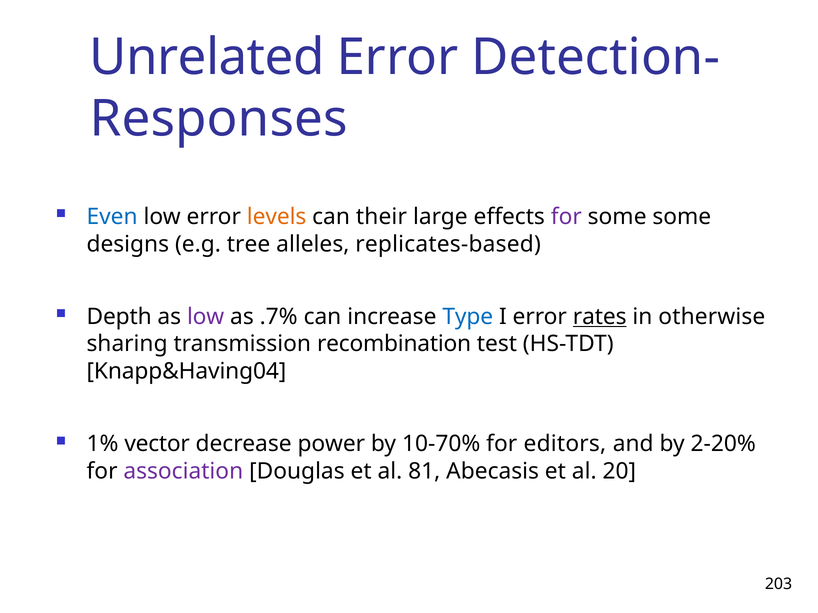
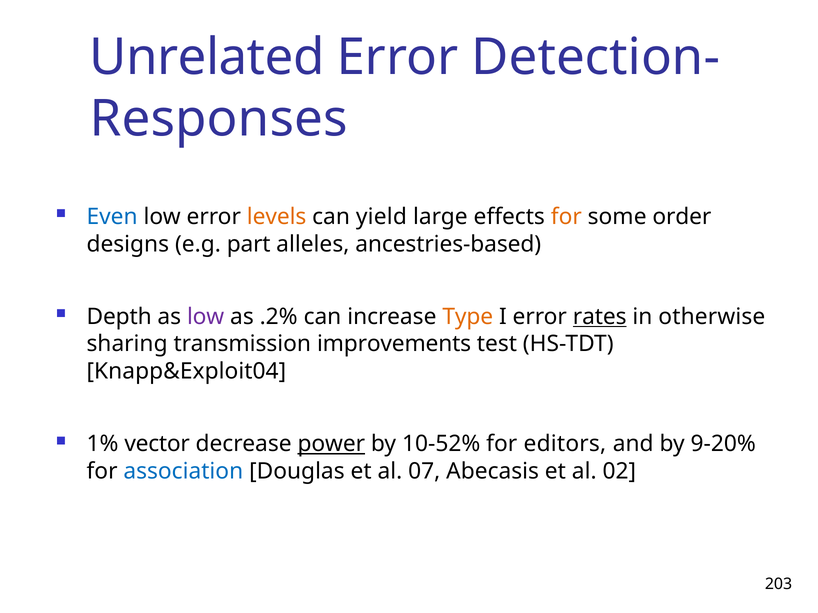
their: their -> yield
for at (566, 217) colour: purple -> orange
some some: some -> order
tree: tree -> part
replicates-based: replicates-based -> ancestries-based
.7%: .7% -> .2%
Type colour: blue -> orange
recombination: recombination -> improvements
Knapp&Having04: Knapp&Having04 -> Knapp&Exploit04
power underline: none -> present
10-70%: 10-70% -> 10-52%
2-20%: 2-20% -> 9-20%
association colour: purple -> blue
81: 81 -> 07
20: 20 -> 02
